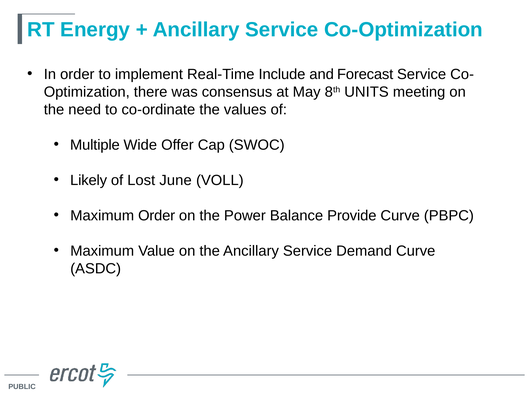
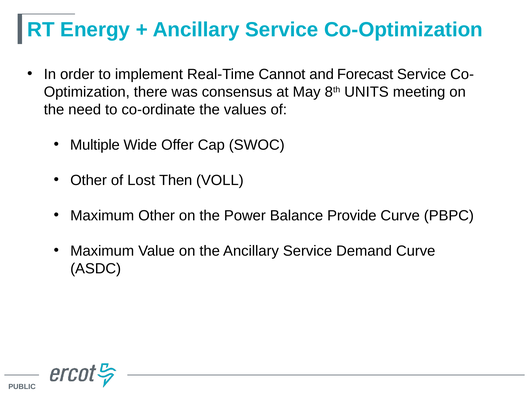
Include: Include -> Cannot
Likely at (89, 180): Likely -> Other
June: June -> Then
Maximum Order: Order -> Other
